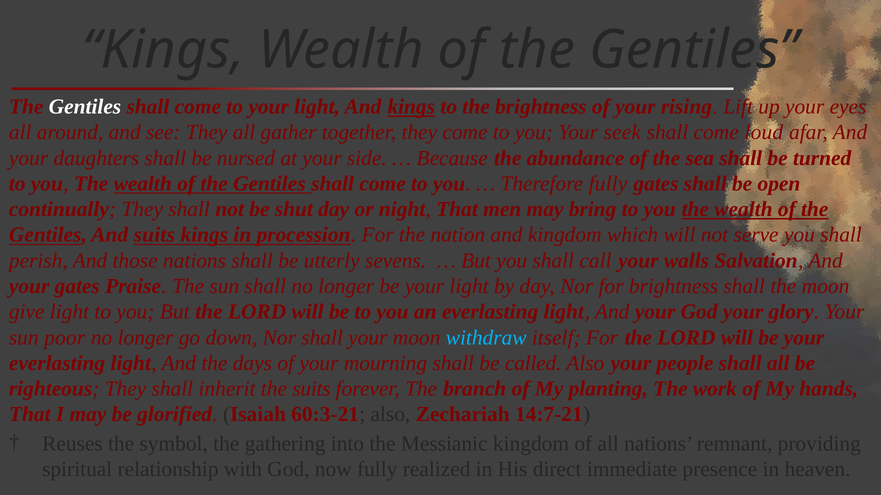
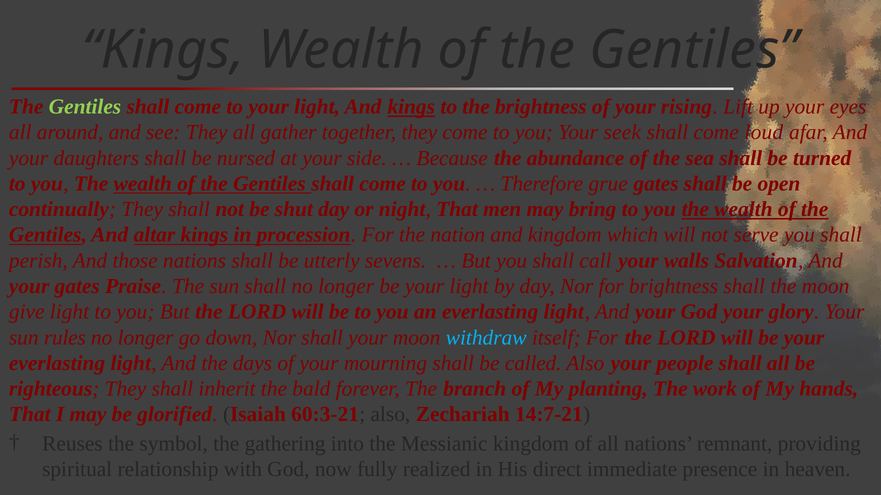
Gentiles at (85, 107) colour: white -> light green
Therefore fully: fully -> grue
And suits: suits -> altar
poor: poor -> rules
the suits: suits -> bald
